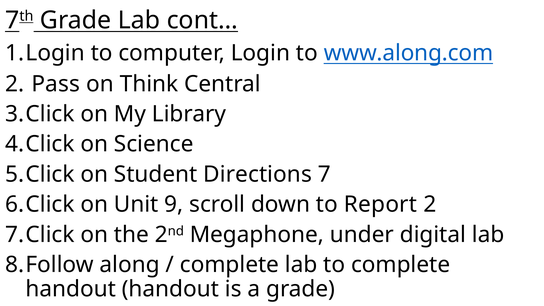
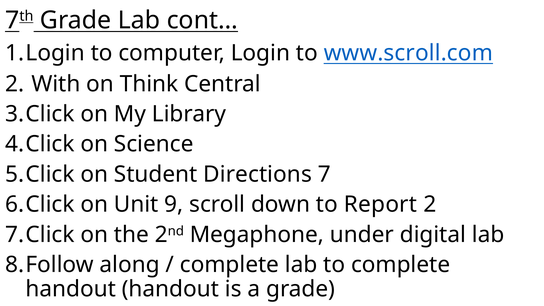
www.along.com: www.along.com -> www.scroll.com
Pass: Pass -> With
